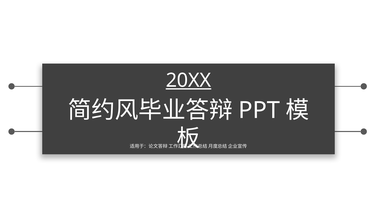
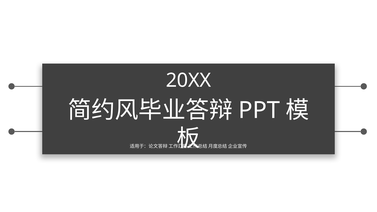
20XX underline: present -> none
